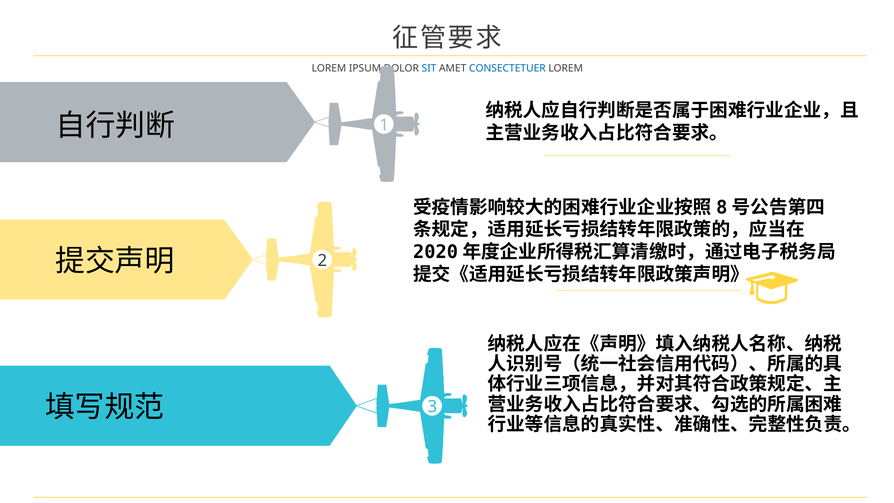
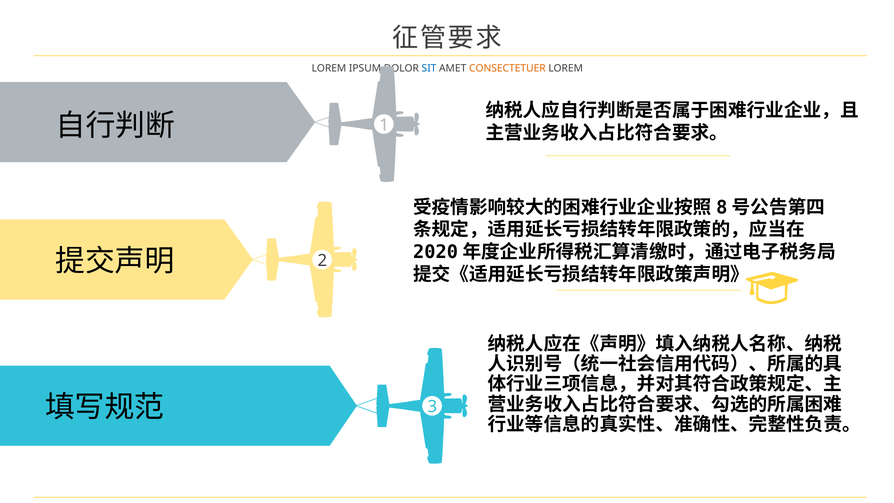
CONSECTETUER colour: blue -> orange
